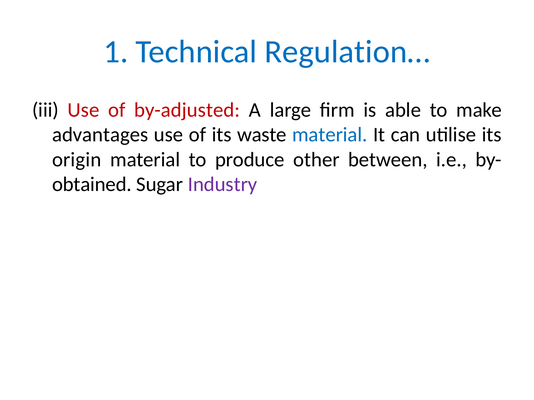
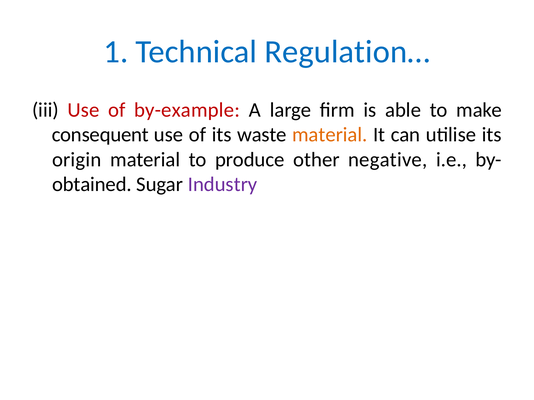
by-adjusted: by-adjusted -> by-example
advantages: advantages -> consequent
material at (330, 135) colour: blue -> orange
between: between -> negative
